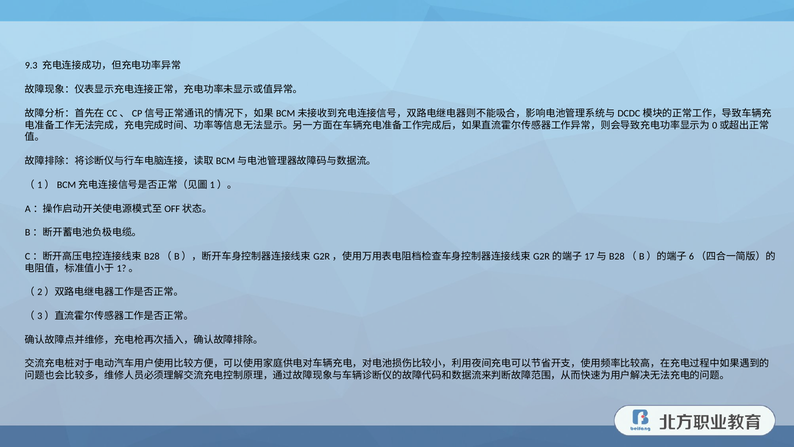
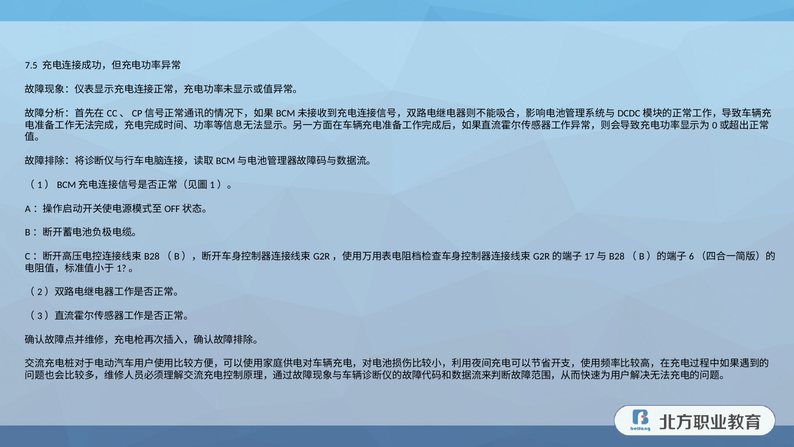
9.3: 9.3 -> 7.5
